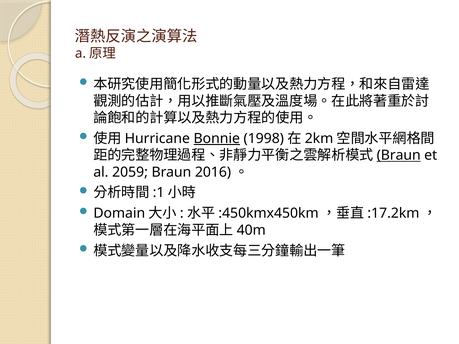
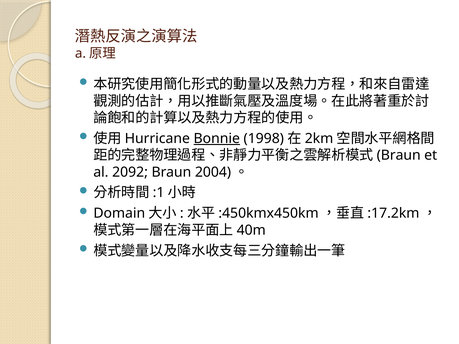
Braun at (399, 155) underline: present -> none
2059: 2059 -> 2092
2016: 2016 -> 2004
